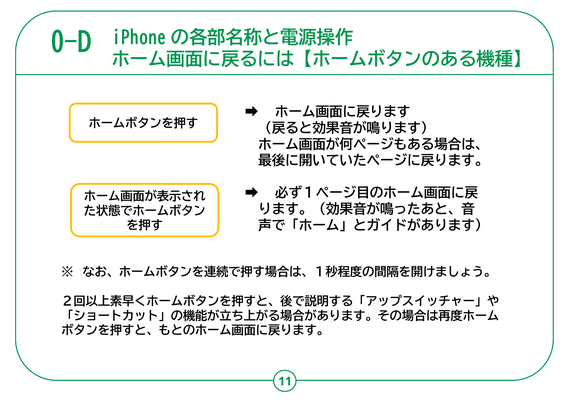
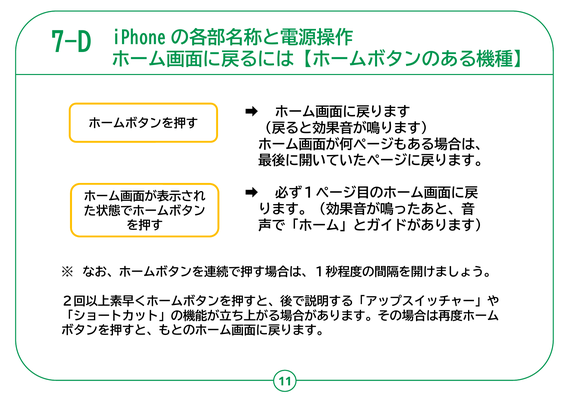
0-D: 0-D -> 7-D
